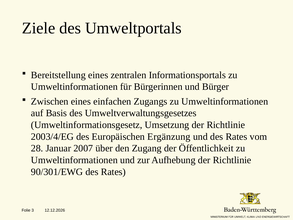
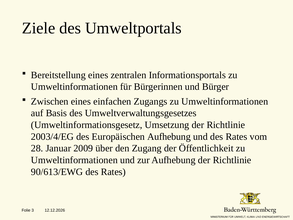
Europäischen Ergänzung: Ergänzung -> Aufhebung
2007: 2007 -> 2009
90/301/EWG: 90/301/EWG -> 90/613/EWG
